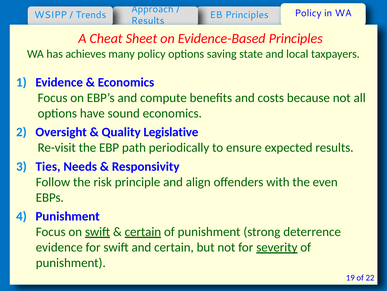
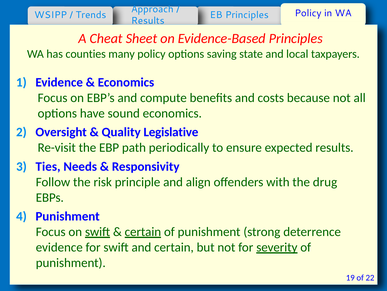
achieves: achieves -> counties
even: even -> drug
